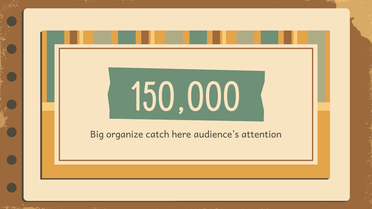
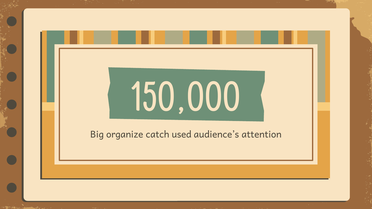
here: here -> used
